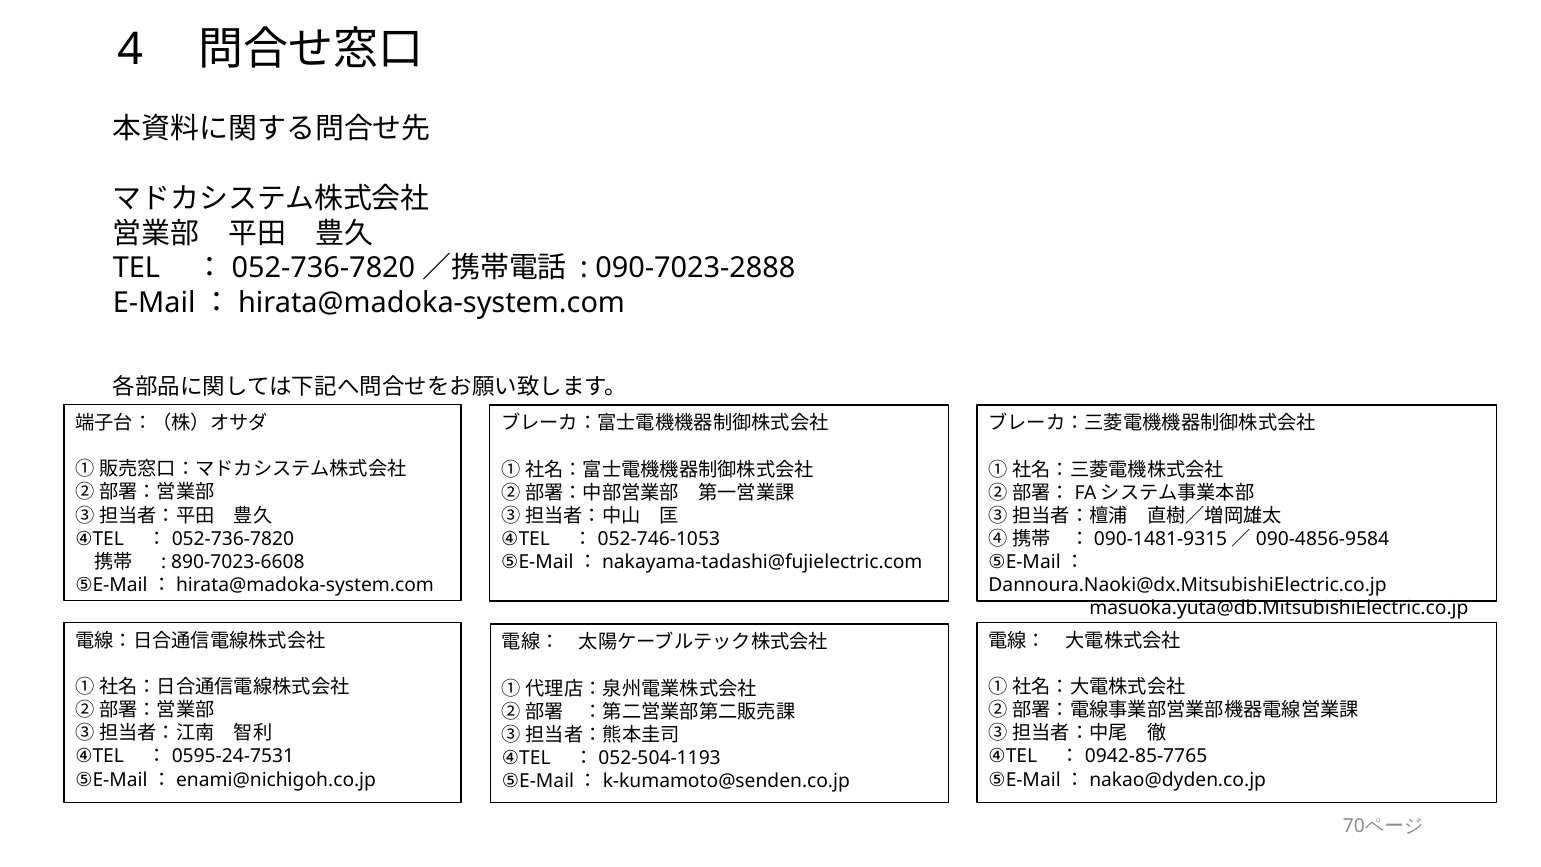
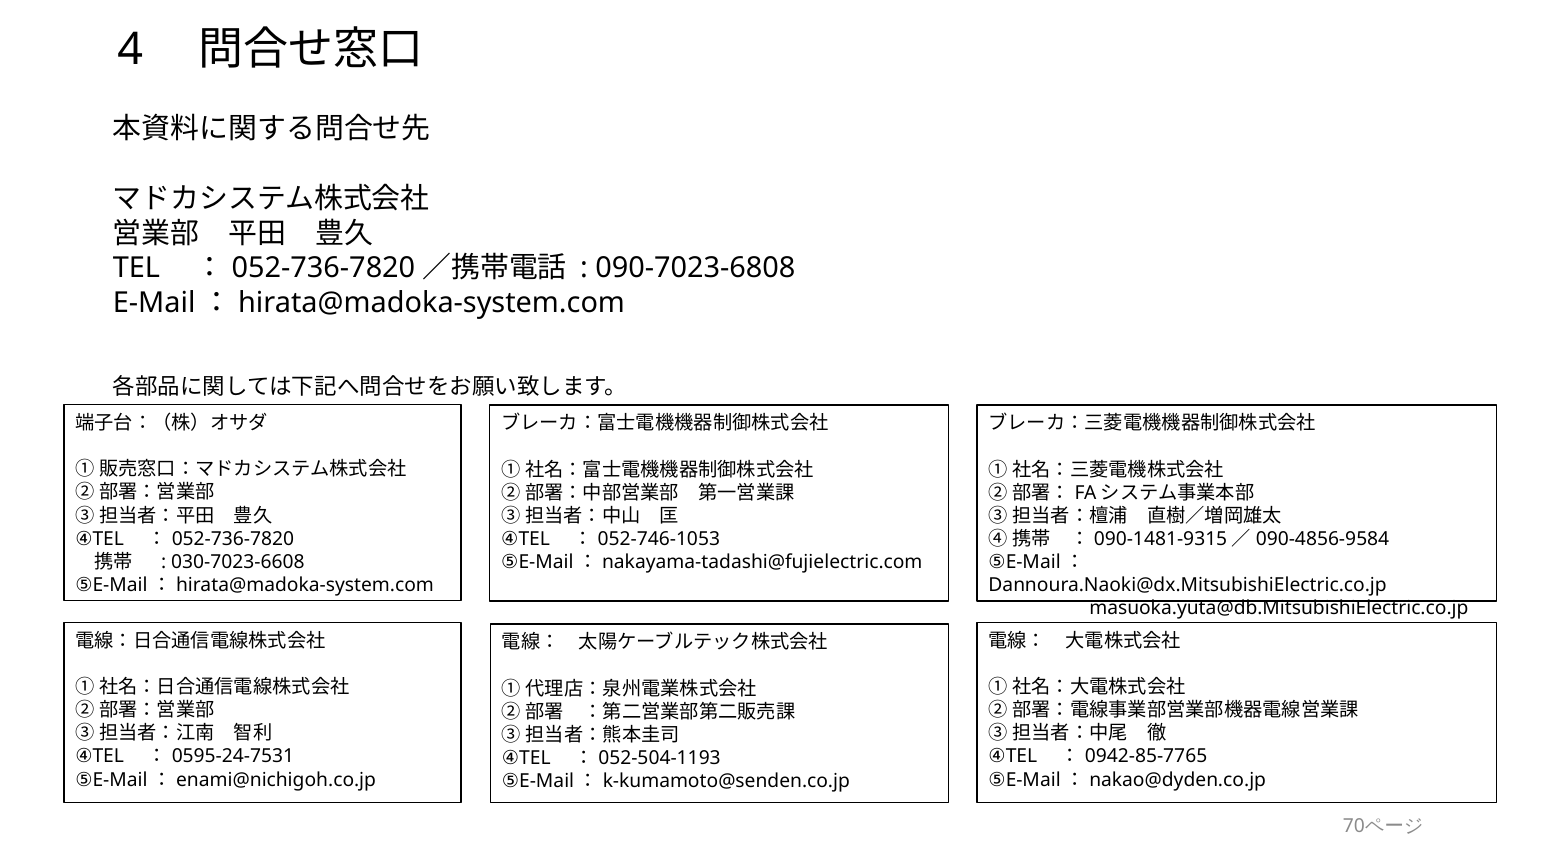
090-7023-2888: 090-7023-2888 -> 090-7023-6808
890-7023-6608: 890-7023-6608 -> 030-7023-6608
